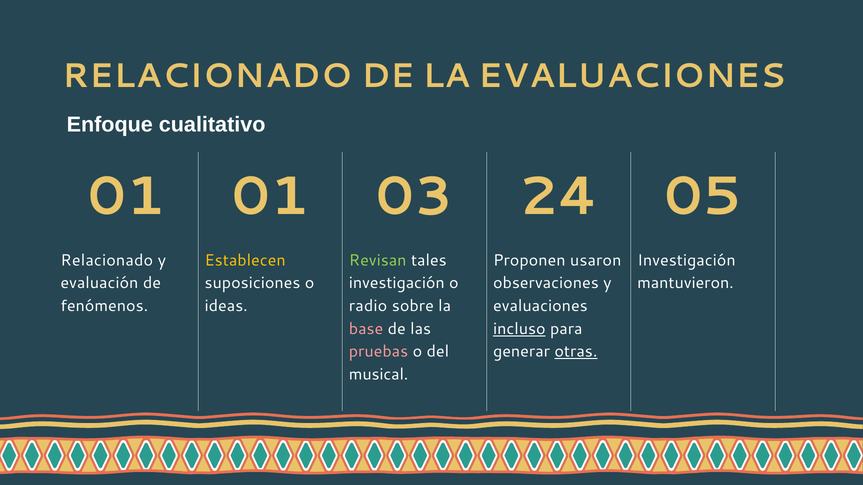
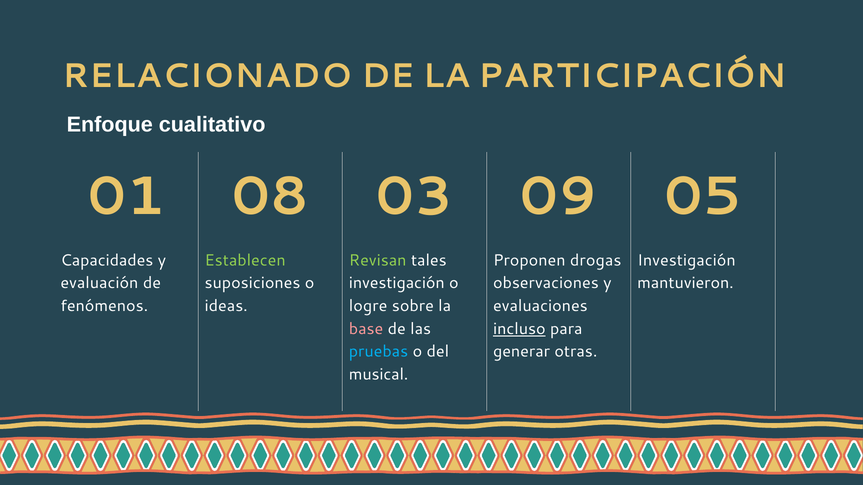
LA EVALUACIONES: EVALUACIONES -> PARTICIPACIÓN
01 01: 01 -> 08
24: 24 -> 09
Relacionado at (107, 261): Relacionado -> Capacidades
Establecen colour: yellow -> light green
usaron: usaron -> drogas
radio: radio -> logre
pruebas colour: pink -> light blue
otras underline: present -> none
